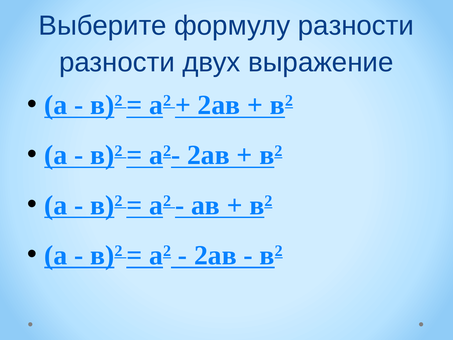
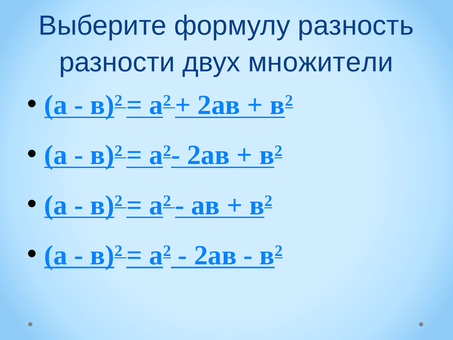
формулу разности: разности -> разность
выражение: выражение -> множители
